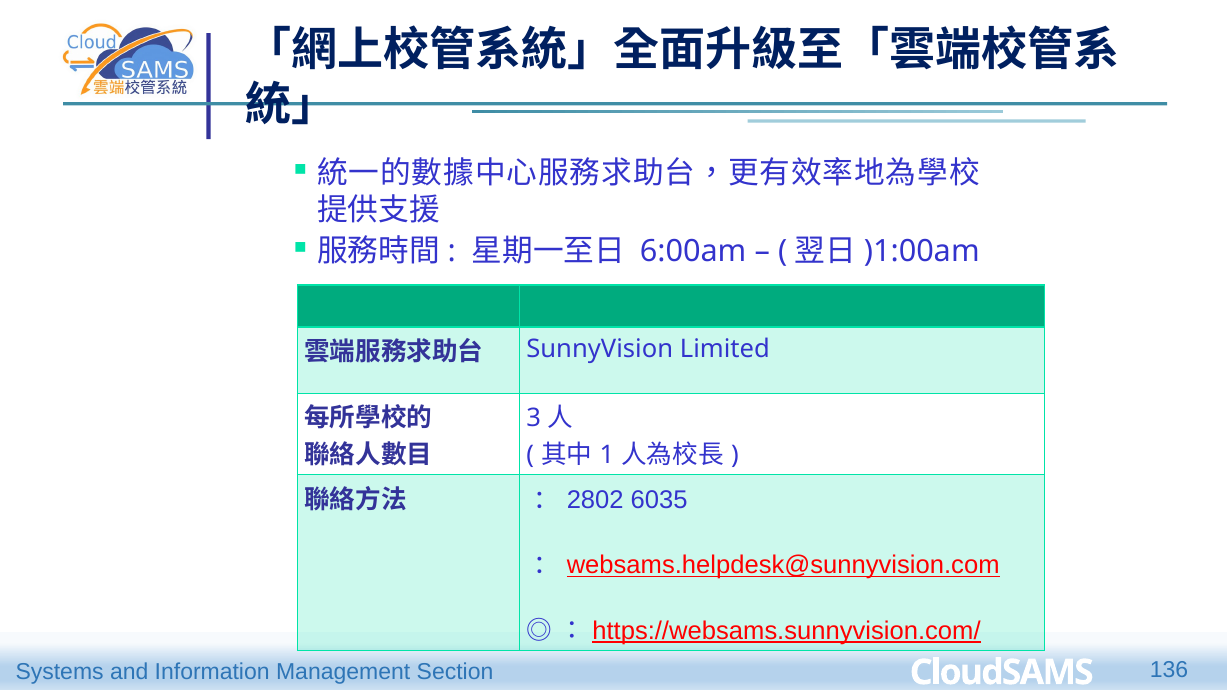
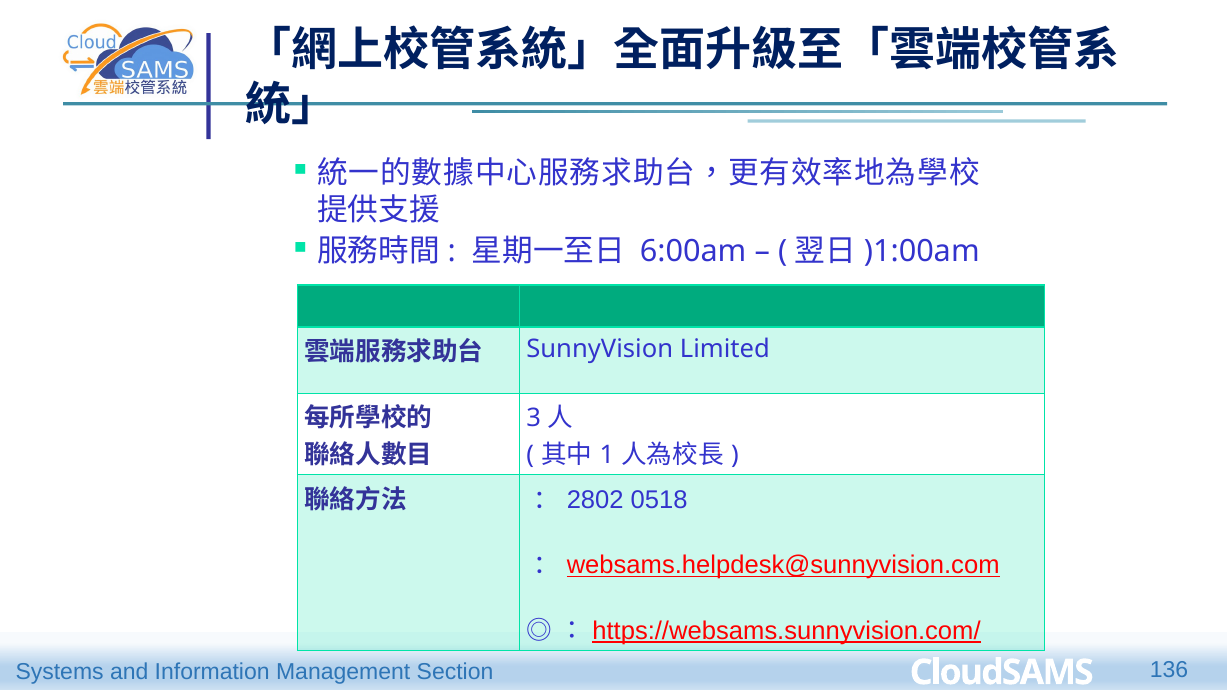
6035: 6035 -> 0518
